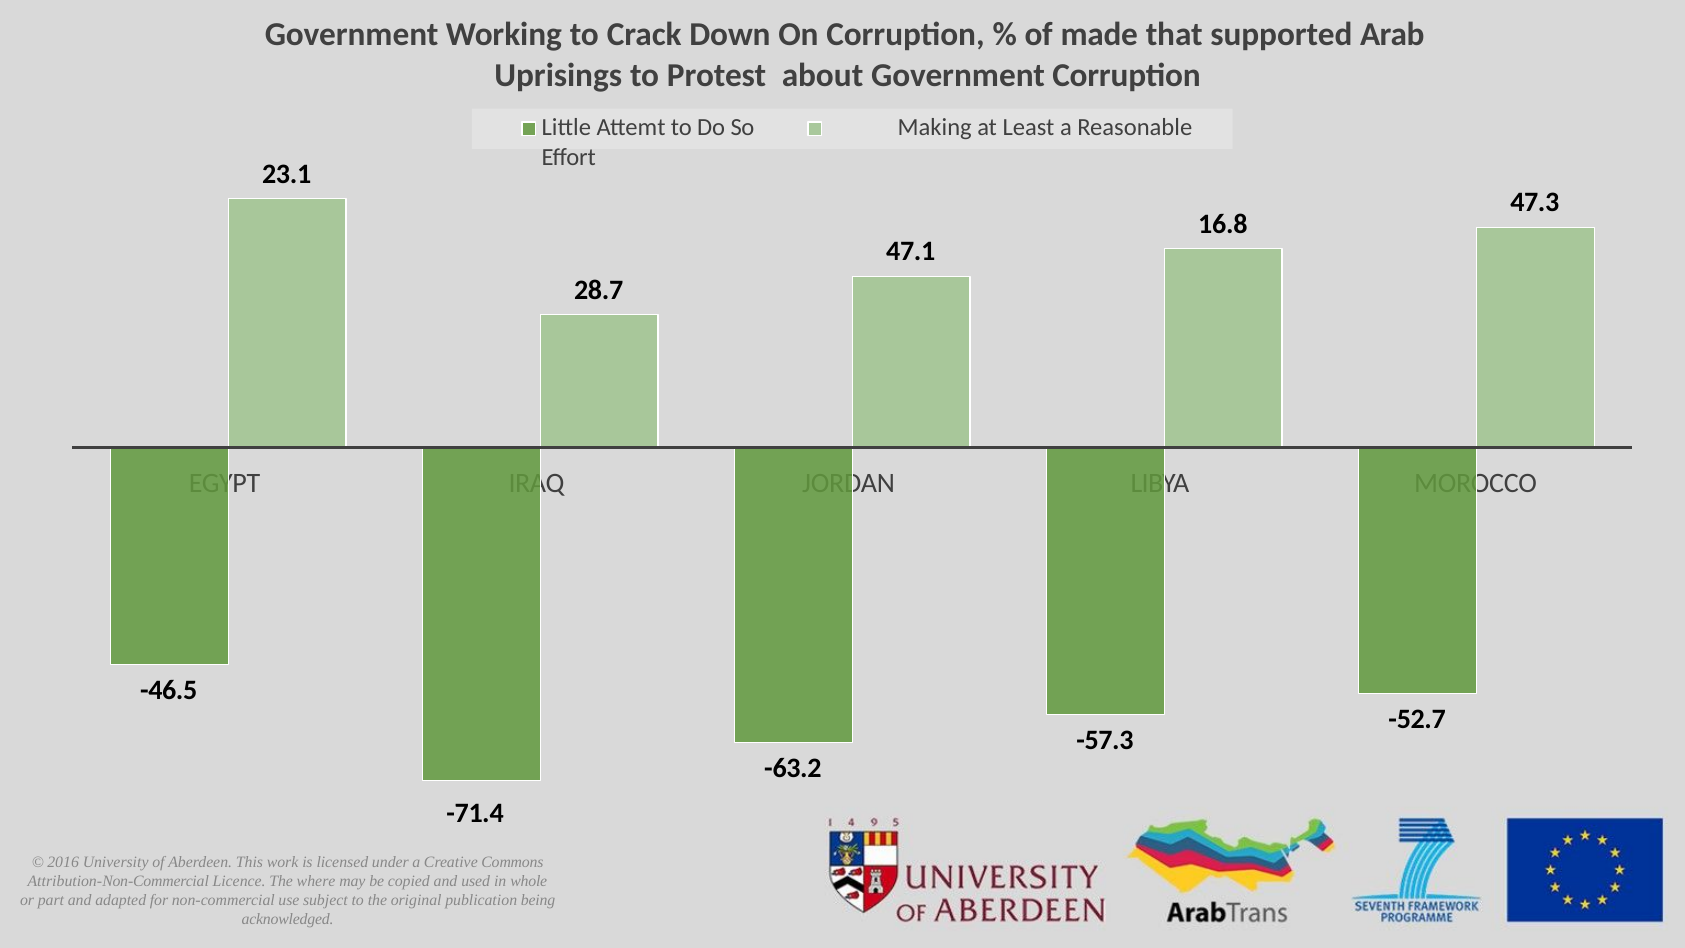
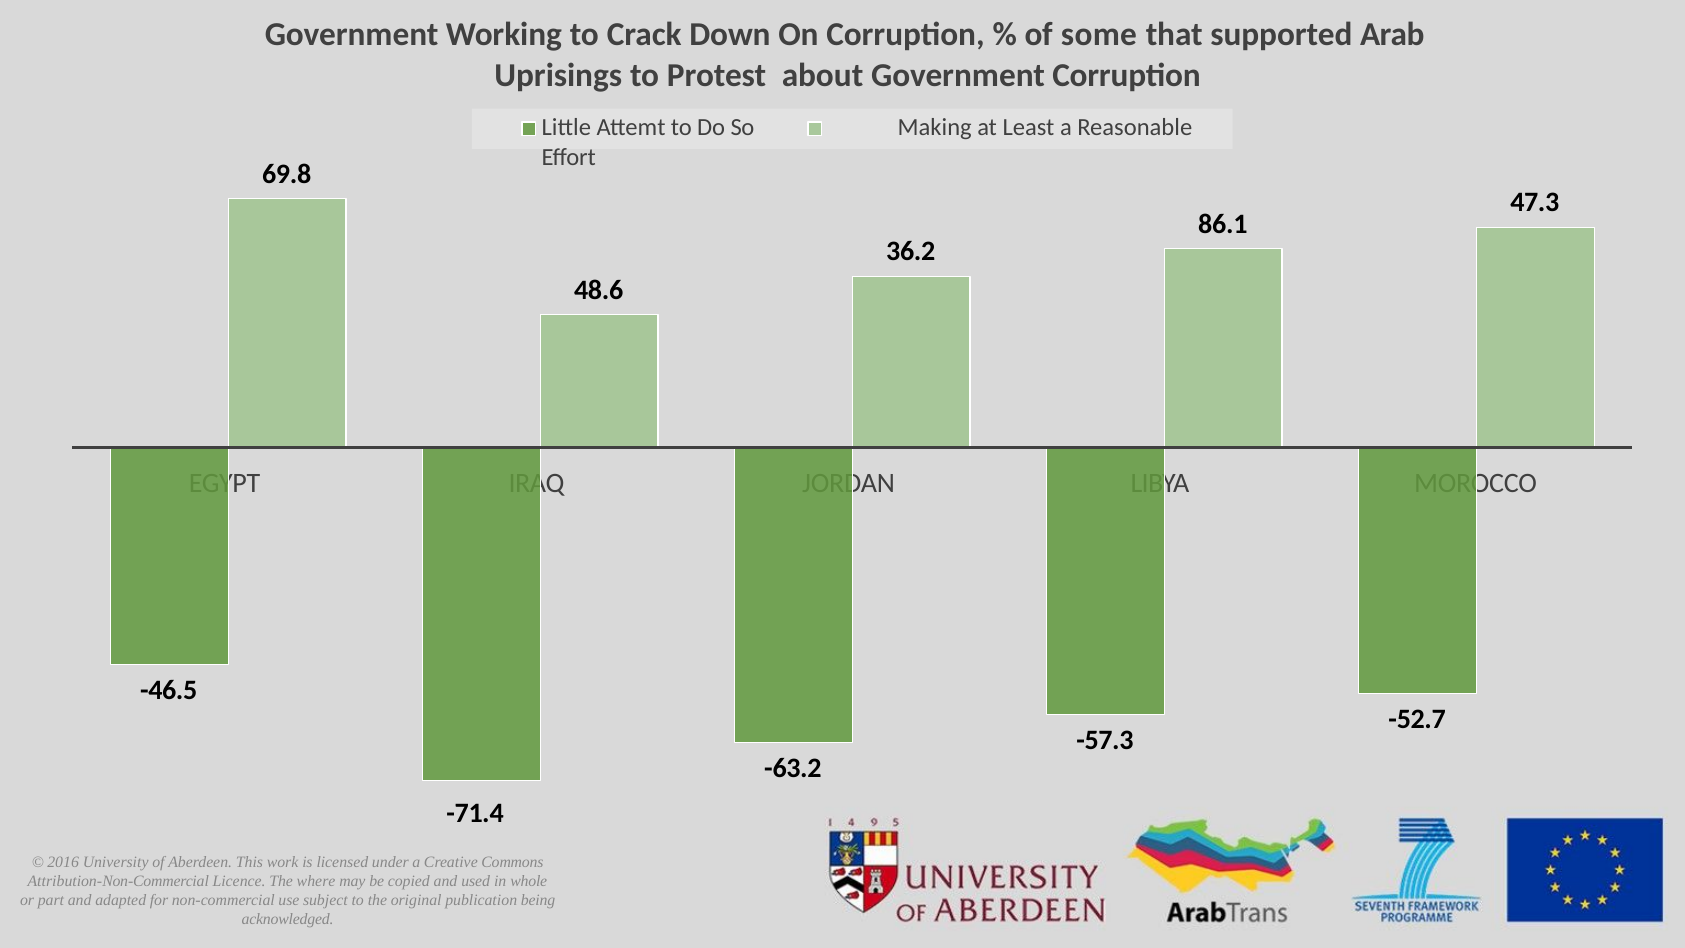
made: made -> some
23.1: 23.1 -> 69.8
16.8: 16.8 -> 86.1
47.1: 47.1 -> 36.2
28.7: 28.7 -> 48.6
